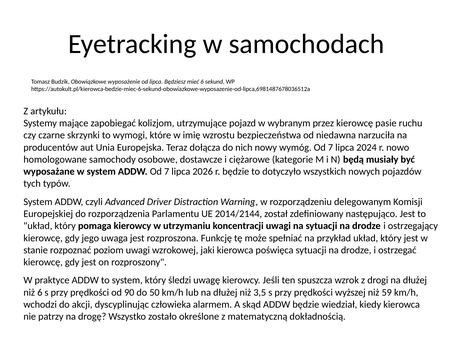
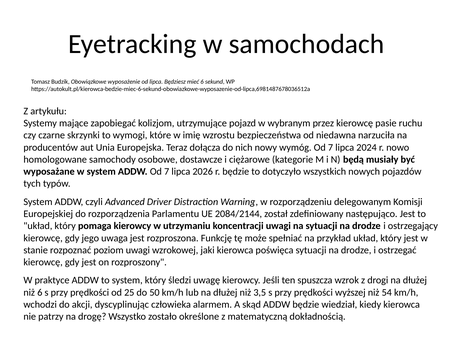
2014/2144: 2014/2144 -> 2084/2144
90: 90 -> 25
59: 59 -> 54
